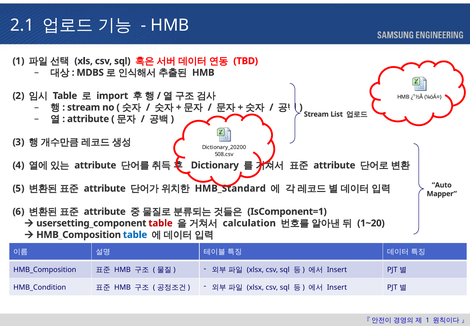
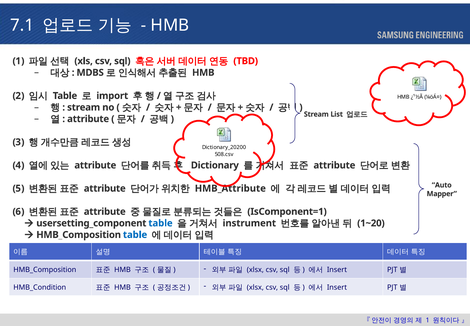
2.1: 2.1 -> 7.1
HMB_Standard: HMB_Standard -> HMB_Attribute
table at (161, 223) colour: red -> blue
calculation: calculation -> instrument
